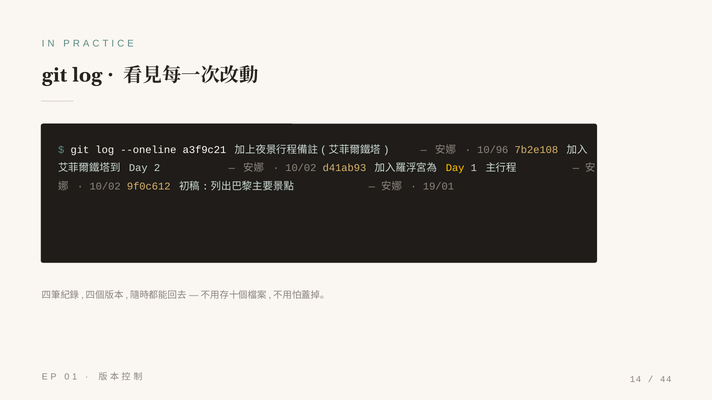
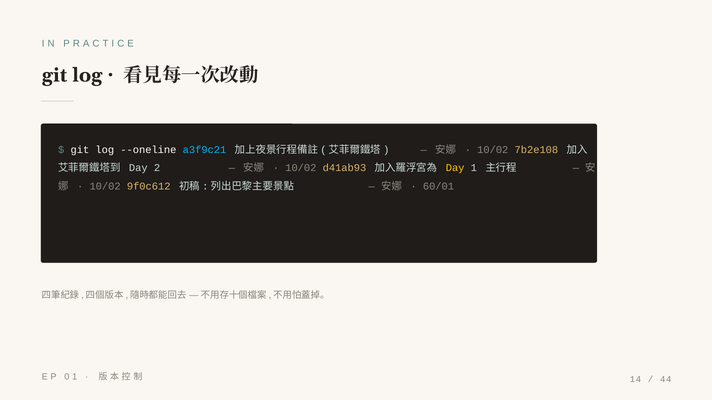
a3f9c21 colour: white -> light blue
10/96 at (493, 150): 10/96 -> 10/02
19/01: 19/01 -> 60/01
